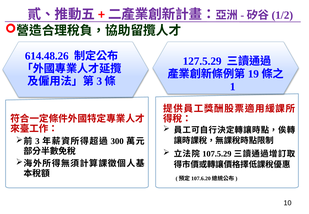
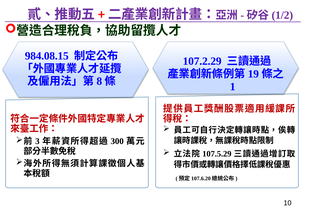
614.48.26: 614.48.26 -> 984.08.15
127.5.29: 127.5.29 -> 107.2.29
3 at (99, 81): 3 -> 8
